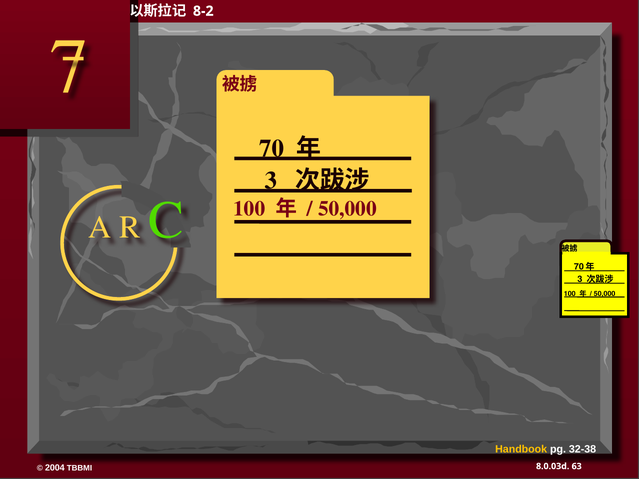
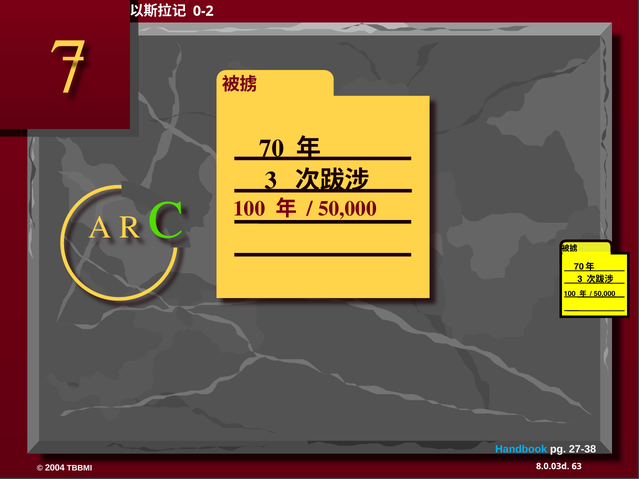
8-2: 8-2 -> 0-2
Handbook colour: yellow -> light blue
32-38: 32-38 -> 27-38
